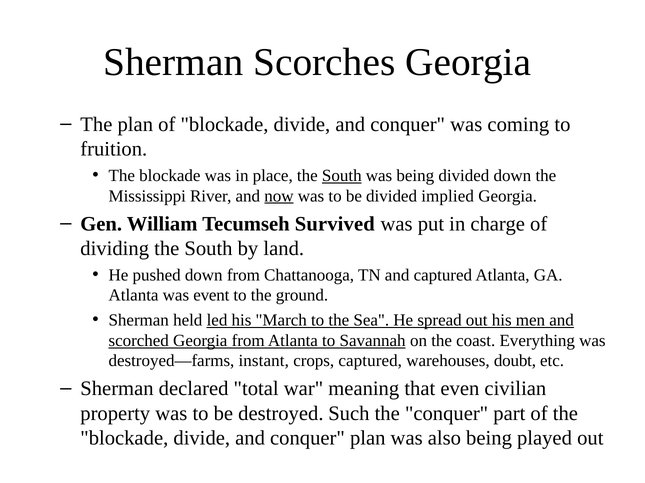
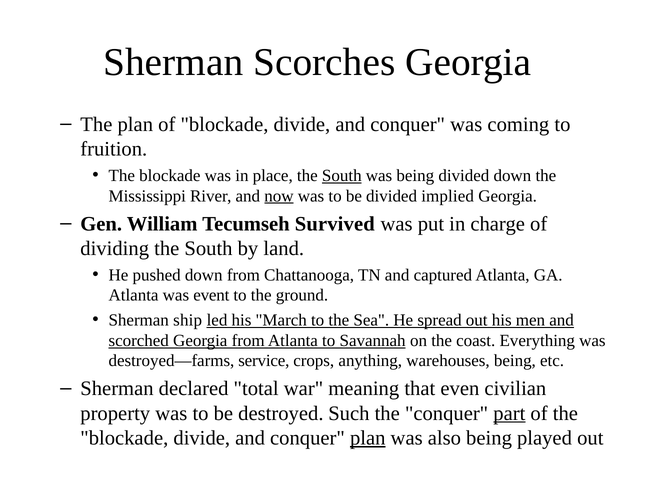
held: held -> ship
instant: instant -> service
crops captured: captured -> anything
warehouses doubt: doubt -> being
part underline: none -> present
plan at (368, 439) underline: none -> present
